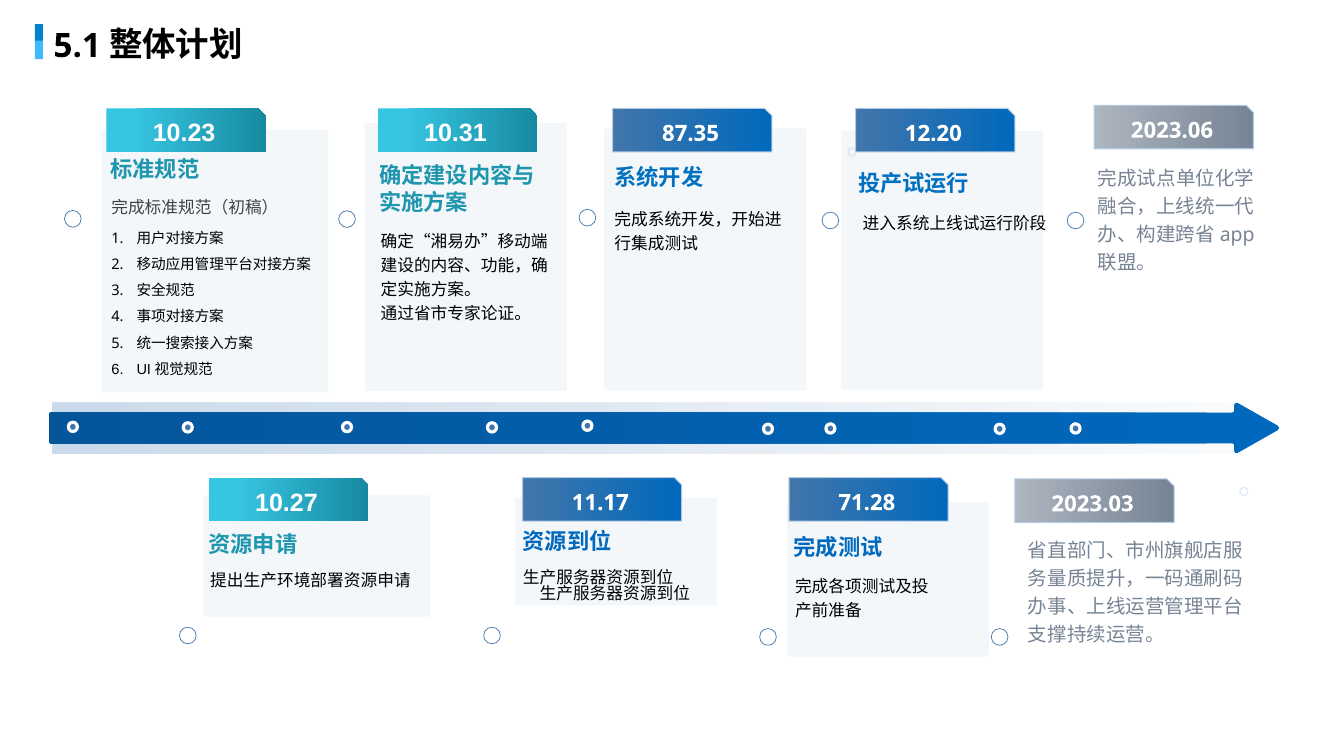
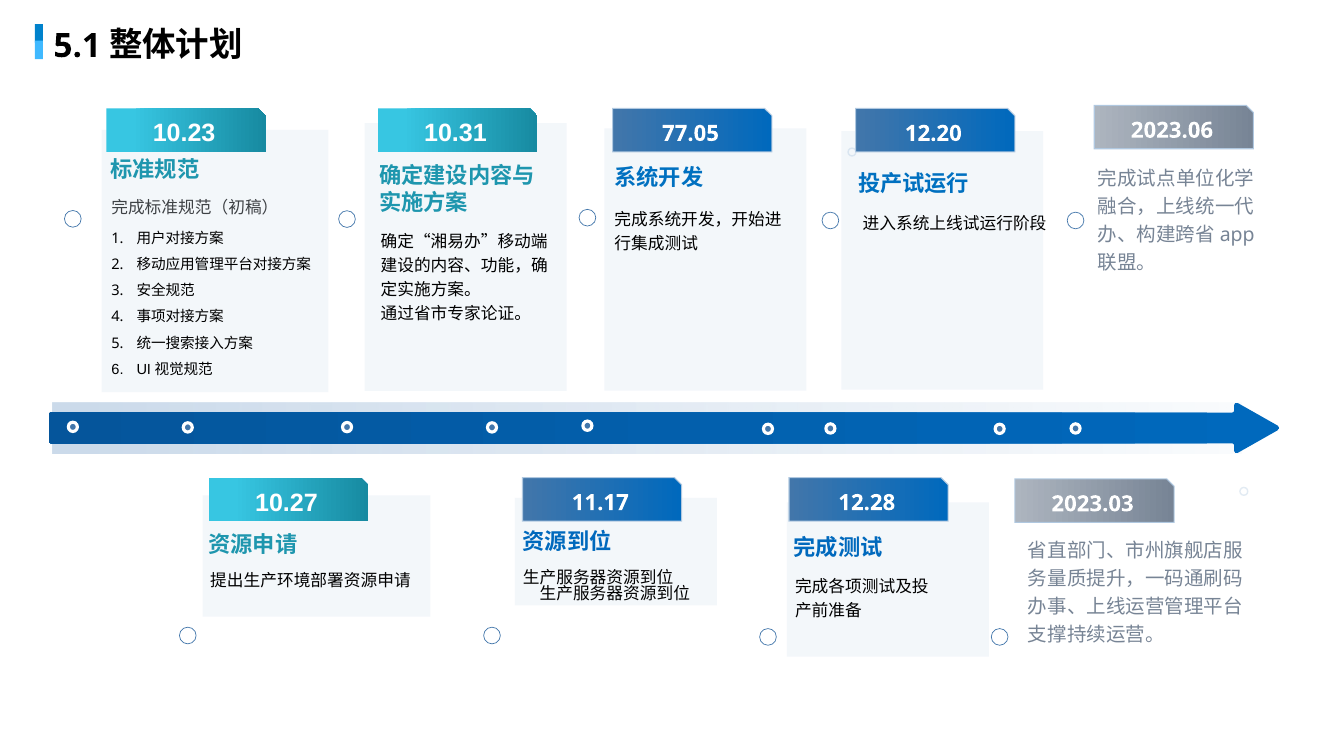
87.35: 87.35 -> 77.05
71.28: 71.28 -> 12.28
